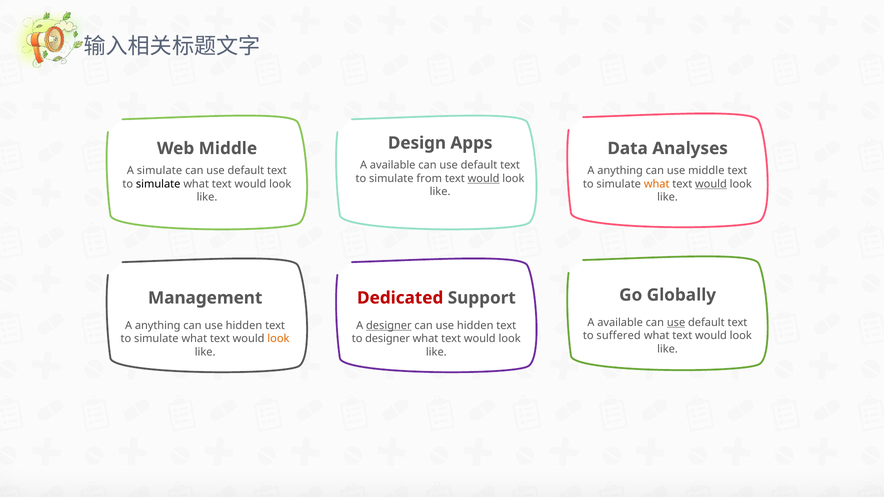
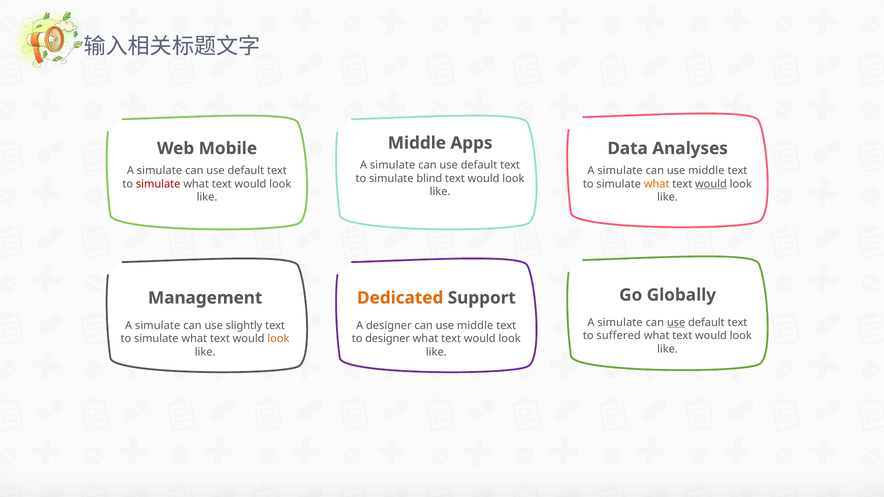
Design at (417, 143): Design -> Middle
Web Middle: Middle -> Mobile
available at (393, 165): available -> simulate
anything at (620, 171): anything -> simulate
from: from -> blind
would at (484, 178) underline: present -> none
simulate at (158, 184) colour: black -> red
Dedicated colour: red -> orange
available at (620, 323): available -> simulate
anything at (158, 326): anything -> simulate
hidden at (244, 326): hidden -> slightly
designer at (389, 326) underline: present -> none
hidden at (475, 326): hidden -> middle
